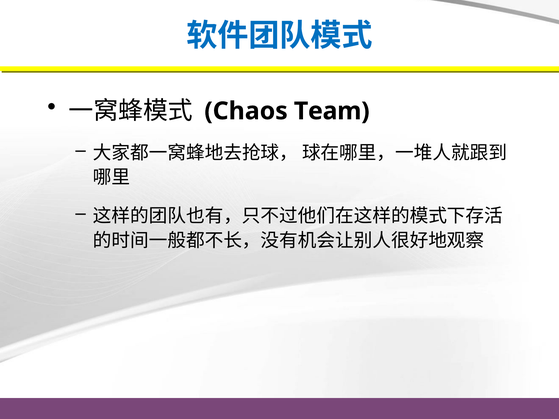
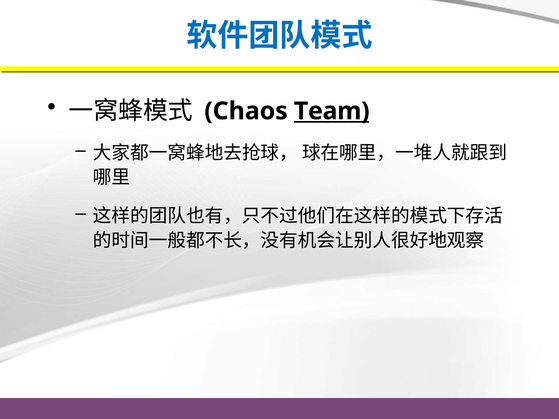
Team underline: none -> present
